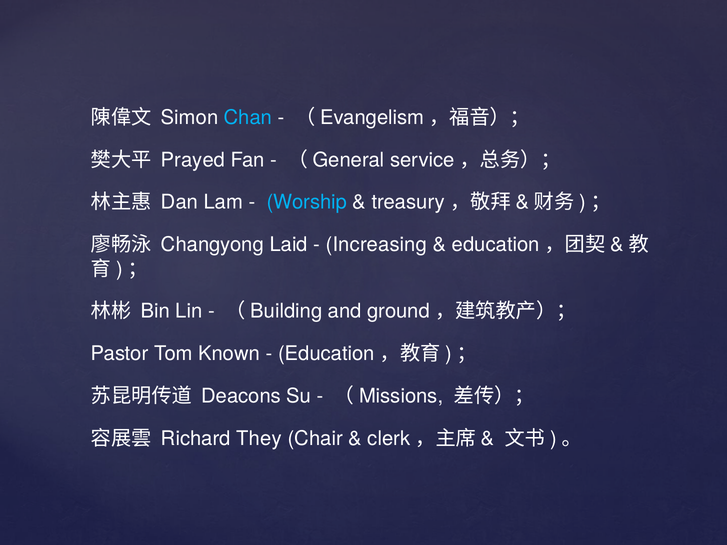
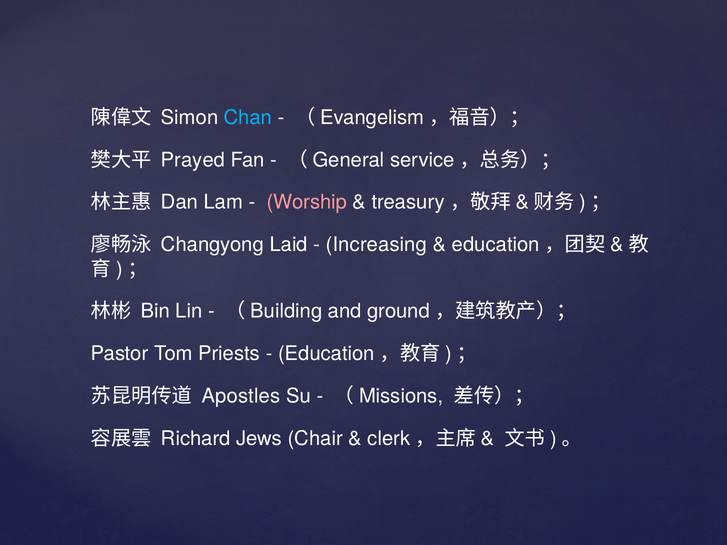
Worship colour: light blue -> pink
Known: Known -> Priests
Deacons: Deacons -> Apostles
They: They -> Jews
